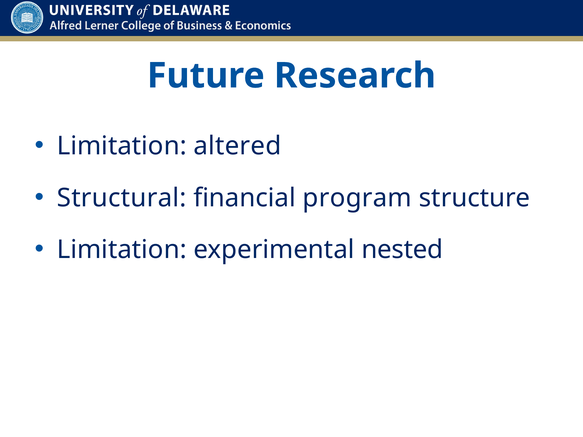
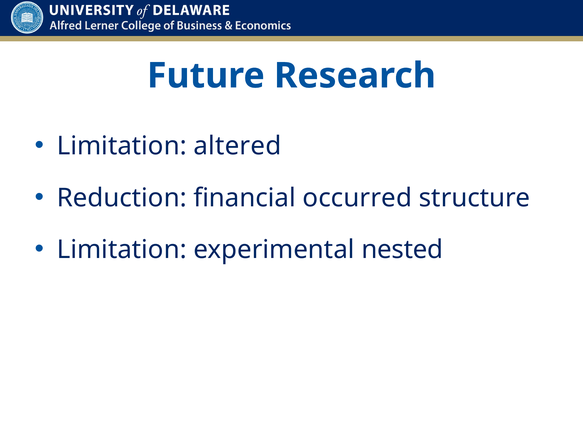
Structural: Structural -> Reduction
program: program -> occurred
